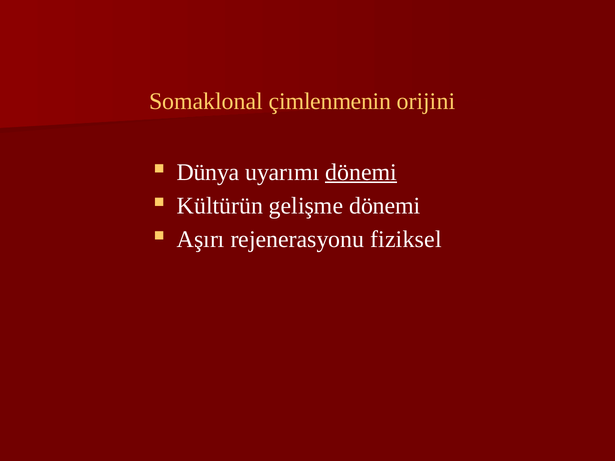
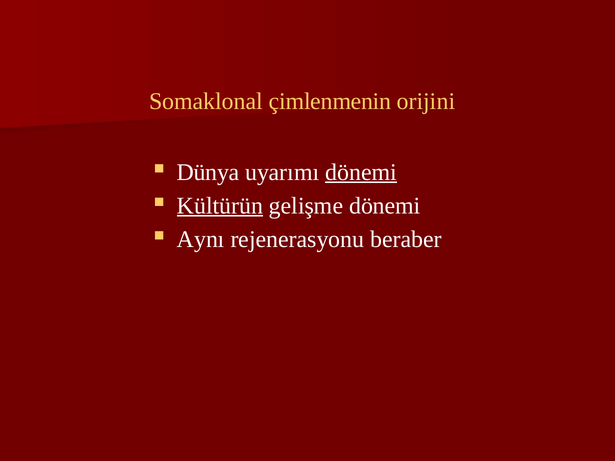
Kültürün underline: none -> present
Aşırı: Aşırı -> Aynı
fiziksel: fiziksel -> beraber
